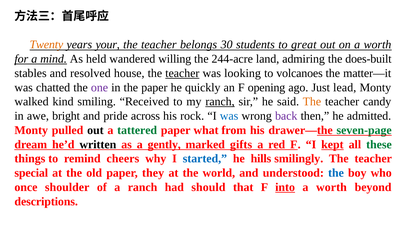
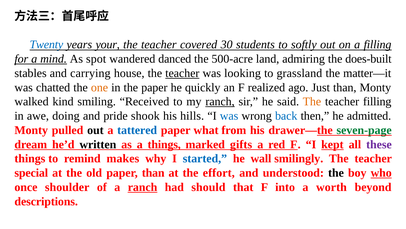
Twenty colour: orange -> blue
belongs: belongs -> covered
great: great -> softly
on a worth: worth -> filling
held: held -> spot
willing: willing -> danced
244-acre: 244-acre -> 500-acre
resolved: resolved -> carrying
volcanoes: volcanoes -> grassland
one colour: purple -> orange
opening: opening -> realized
Just lead: lead -> than
teacher candy: candy -> filling
bright: bright -> doing
across: across -> shook
rock: rock -> hills
back colour: purple -> blue
tattered colour: green -> blue
a gently: gently -> things
these colour: green -> purple
cheers: cheers -> makes
hills: hills -> wall
paper they: they -> than
world: world -> effort
the at (336, 172) colour: blue -> black
who underline: none -> present
ranch at (143, 187) underline: none -> present
into underline: present -> none
